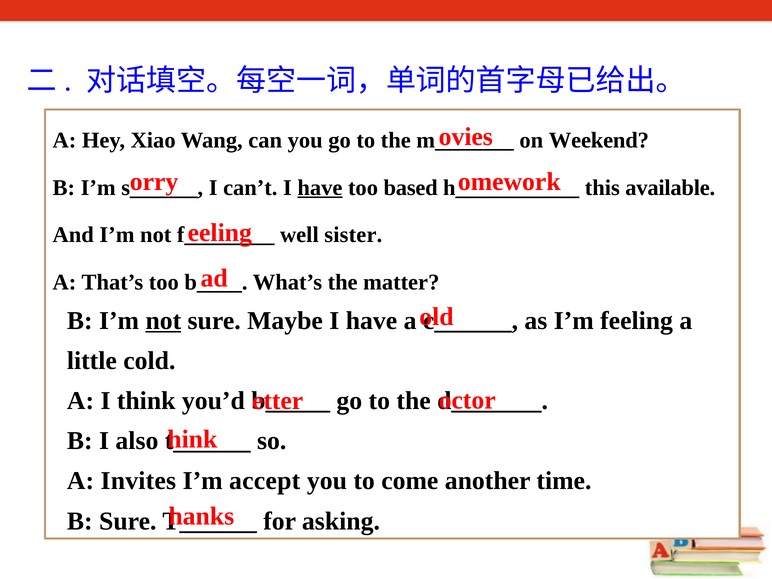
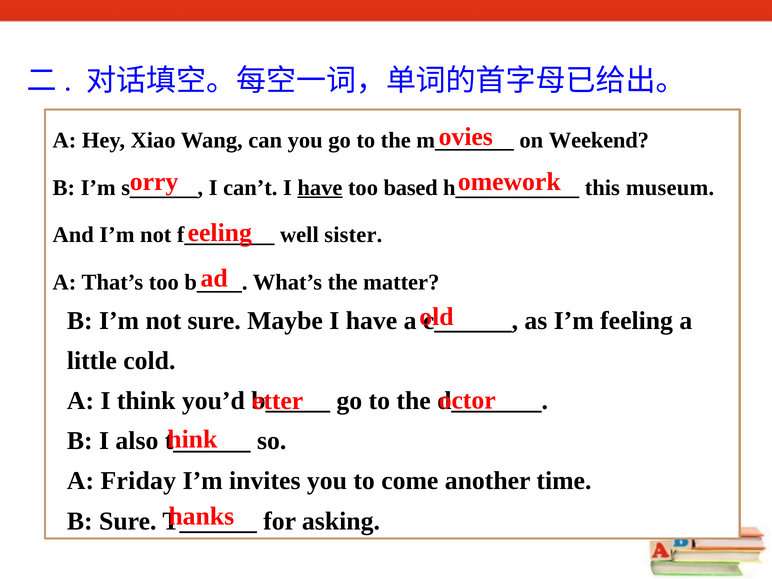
available: available -> museum
not at (163, 321) underline: present -> none
Invites: Invites -> Friday
accept: accept -> invites
